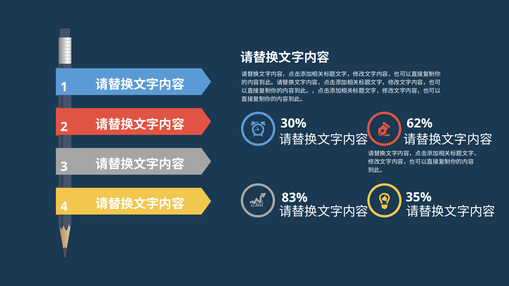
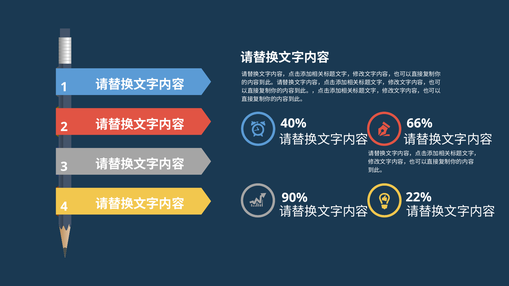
30%: 30% -> 40%
62%: 62% -> 66%
35%: 35% -> 22%
83%: 83% -> 90%
